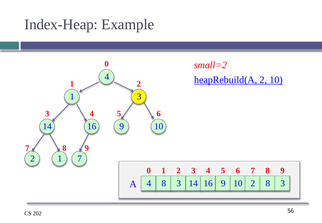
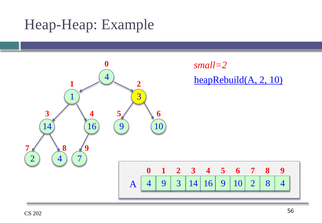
Index-Heap: Index-Heap -> Heap-Heap
1 at (60, 159): 1 -> 4
4 8: 8 -> 9
16 3: 3 -> 4
